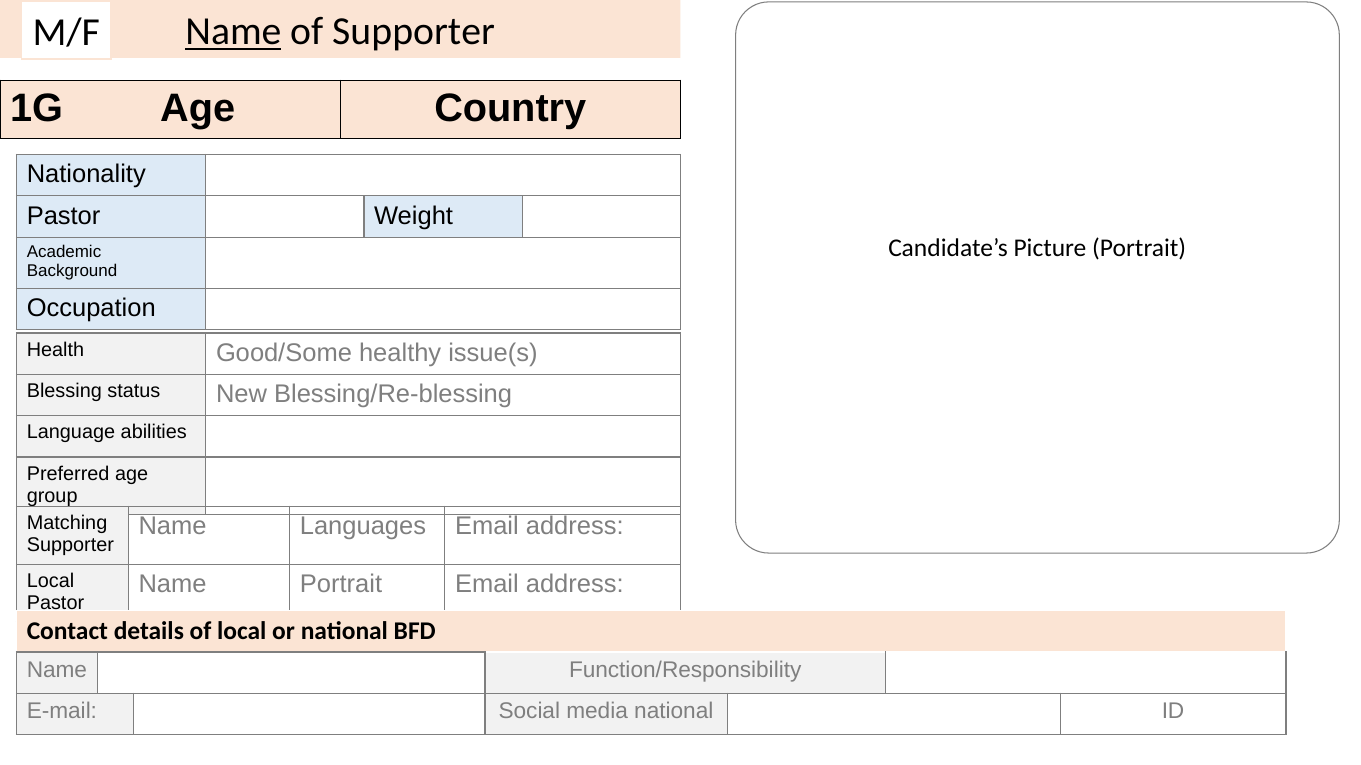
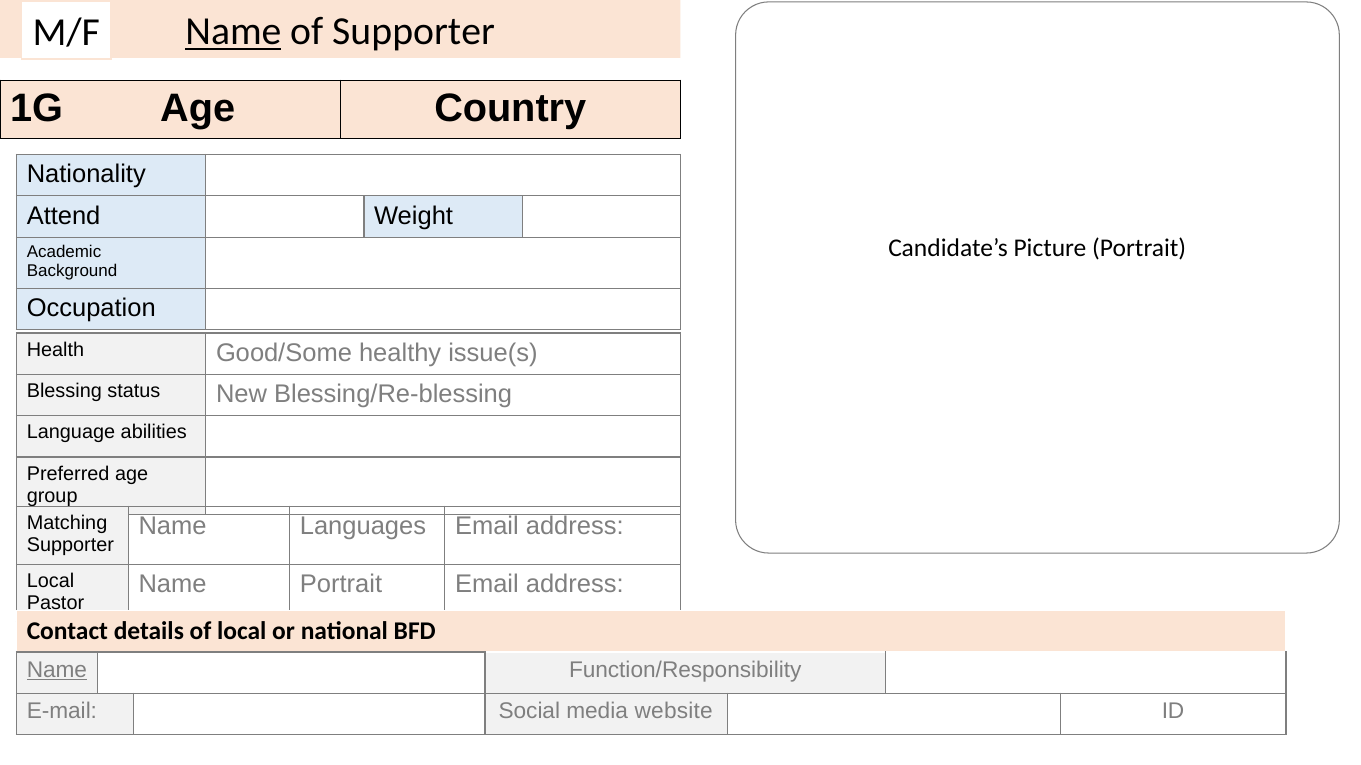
Pastor at (64, 216): Pastor -> Attend
Name at (57, 670) underline: none -> present
media national: national -> website
